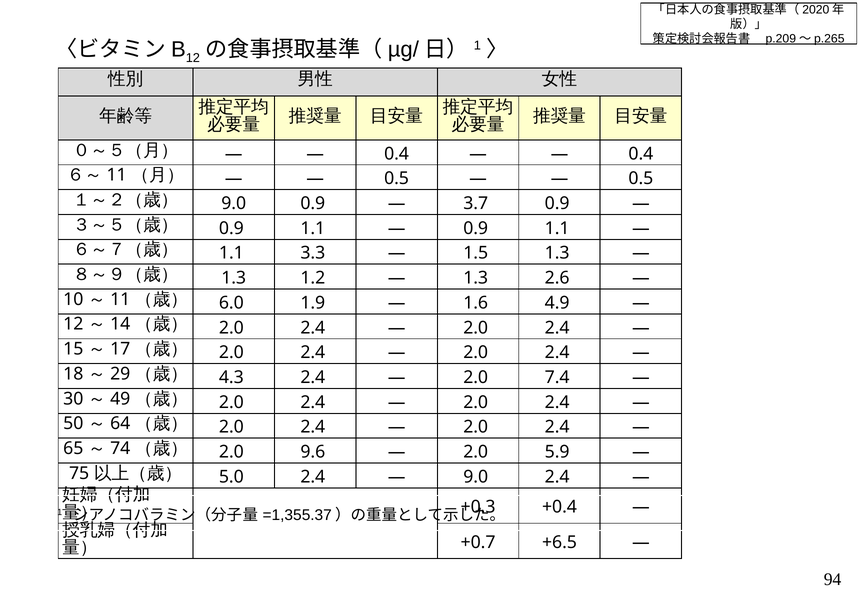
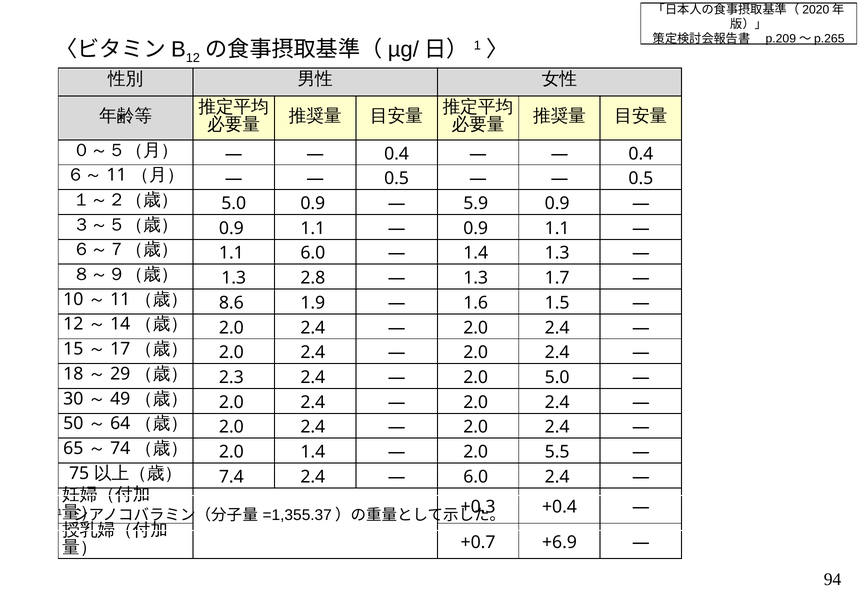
9.0 at (234, 203): 9.0 -> 5.0
3.7: 3.7 -> 5.9
1.1 3.3: 3.3 -> 6.0
1.5 at (476, 253): 1.5 -> 1.4
1.2: 1.2 -> 2.8
2.6: 2.6 -> 1.7
6.0: 6.0 -> 8.6
4.9: 4.9 -> 1.5
4.3: 4.3 -> 2.3
2.0 7.4: 7.4 -> 5.0
2.0 9.6: 9.6 -> 1.4
5.9: 5.9 -> 5.5
5.0: 5.0 -> 7.4
9.0 at (476, 477): 9.0 -> 6.0
+6.5: +6.5 -> +6.9
